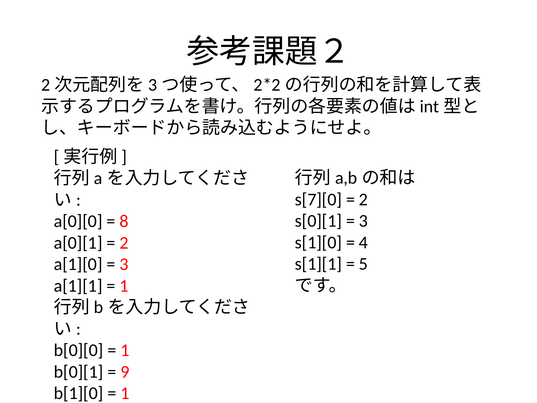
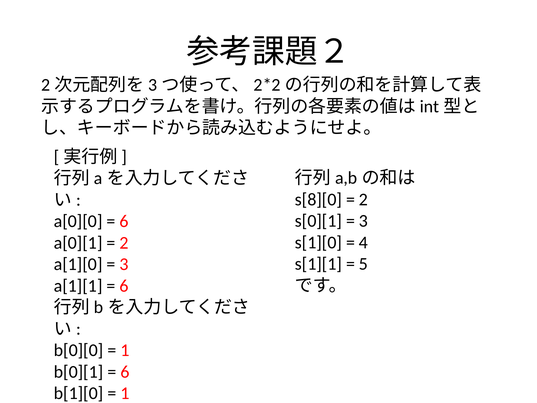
s[7][0: s[7][0 -> s[8][0
8 at (124, 221): 8 -> 6
1 at (124, 286): 1 -> 6
9 at (125, 372): 9 -> 6
